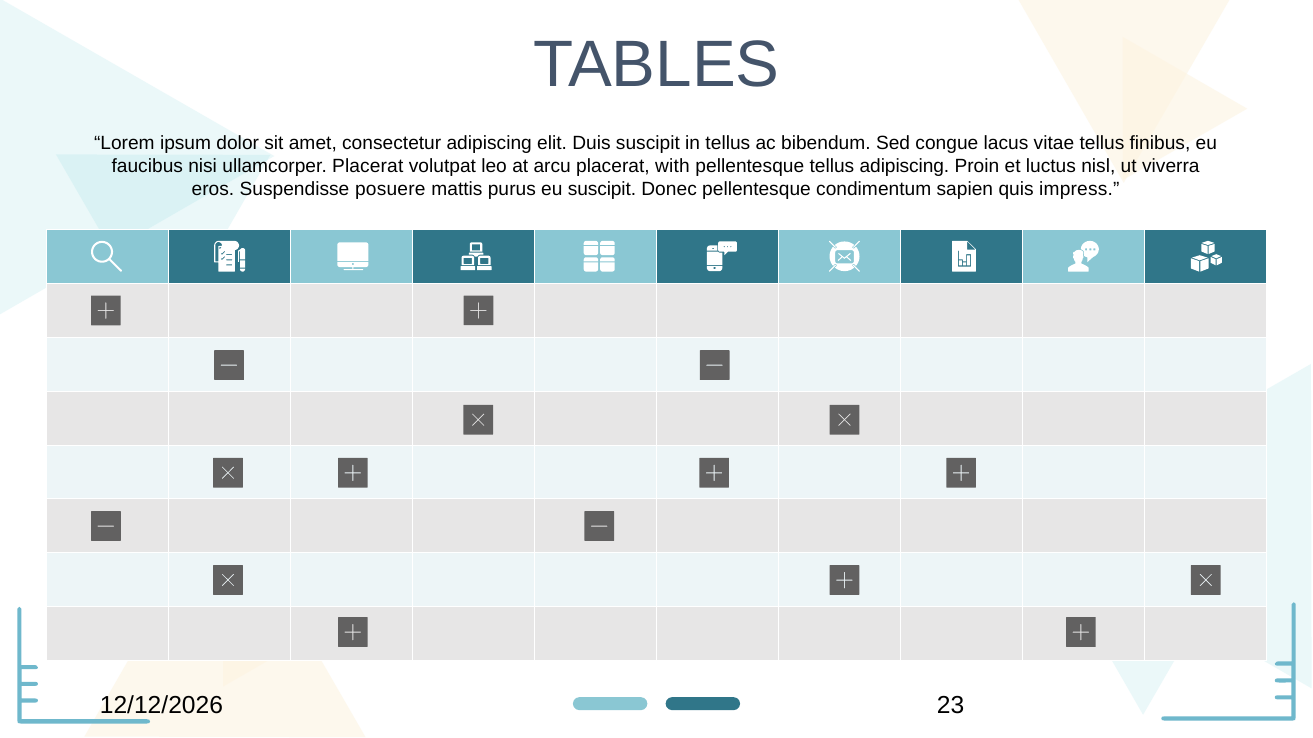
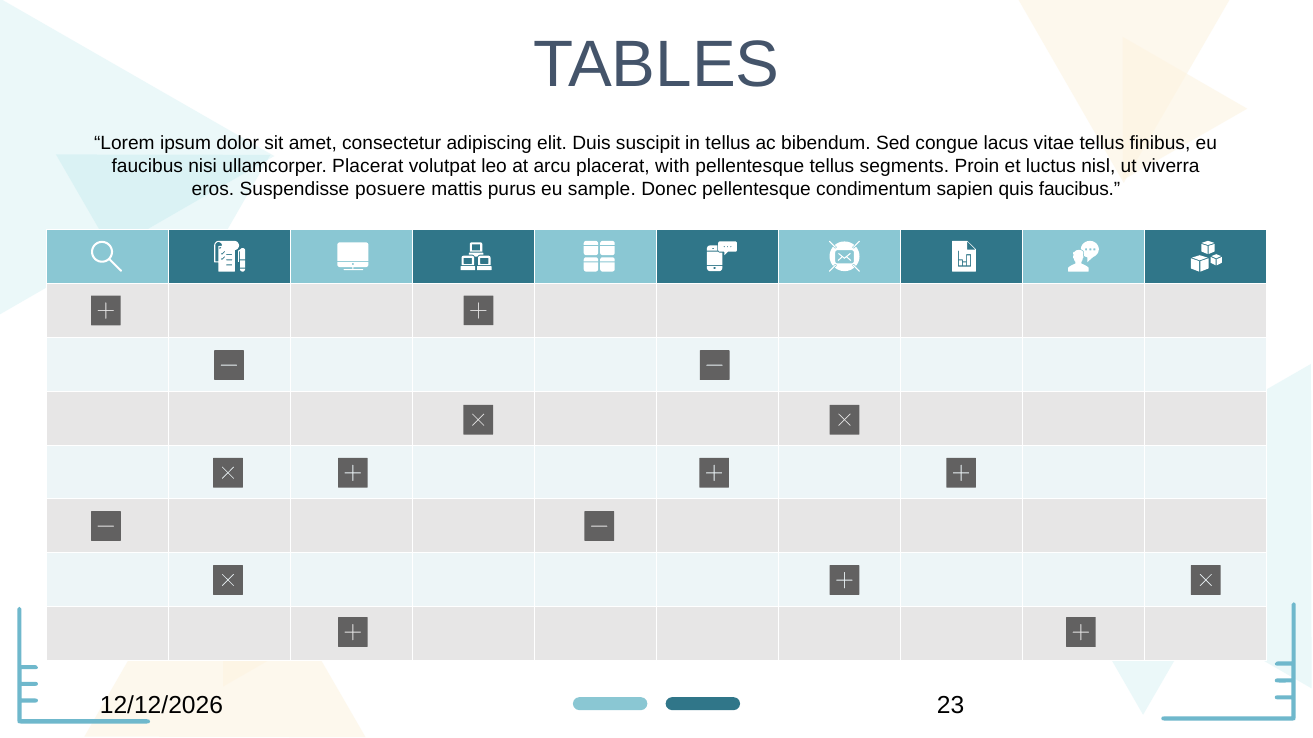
tellus adipiscing: adipiscing -> segments
eu suscipit: suscipit -> sample
quis impress: impress -> faucibus
